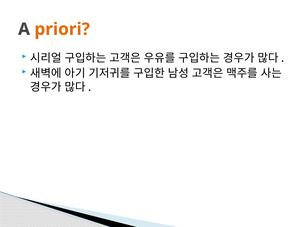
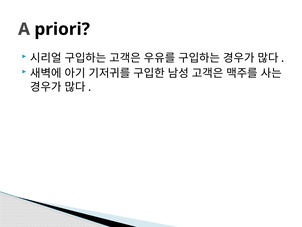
priori colour: orange -> black
